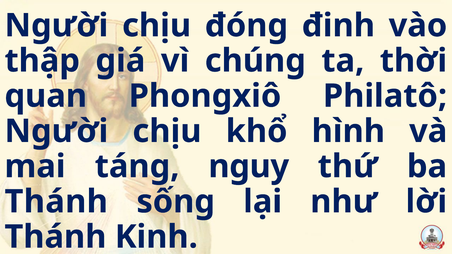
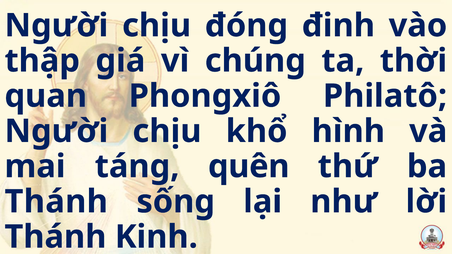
nguy: nguy -> quên
